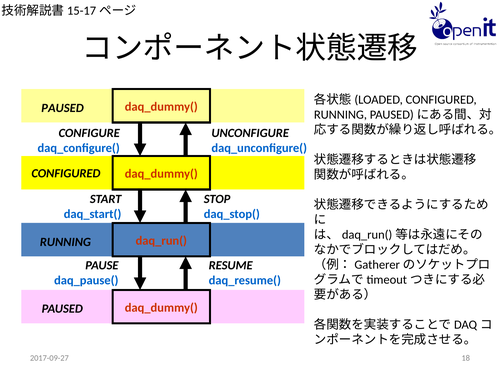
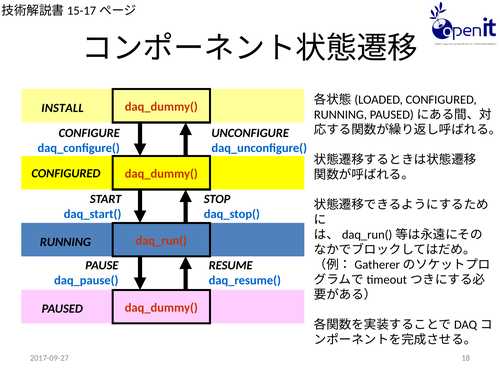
PAUSED at (63, 108): PAUSED -> INSTALL
